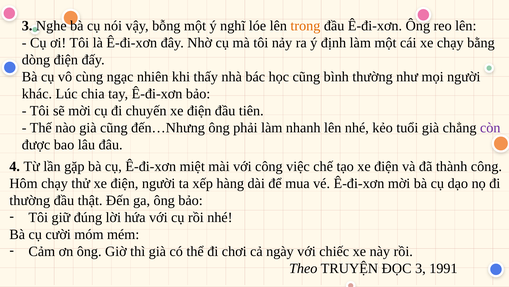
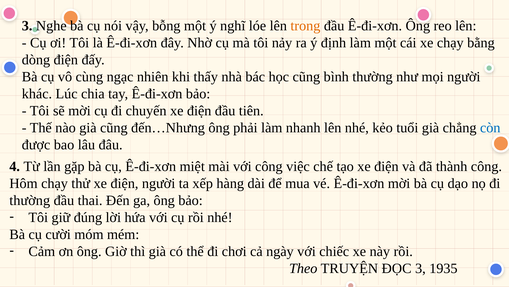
còn colour: purple -> blue
thật: thật -> thai
1991: 1991 -> 1935
